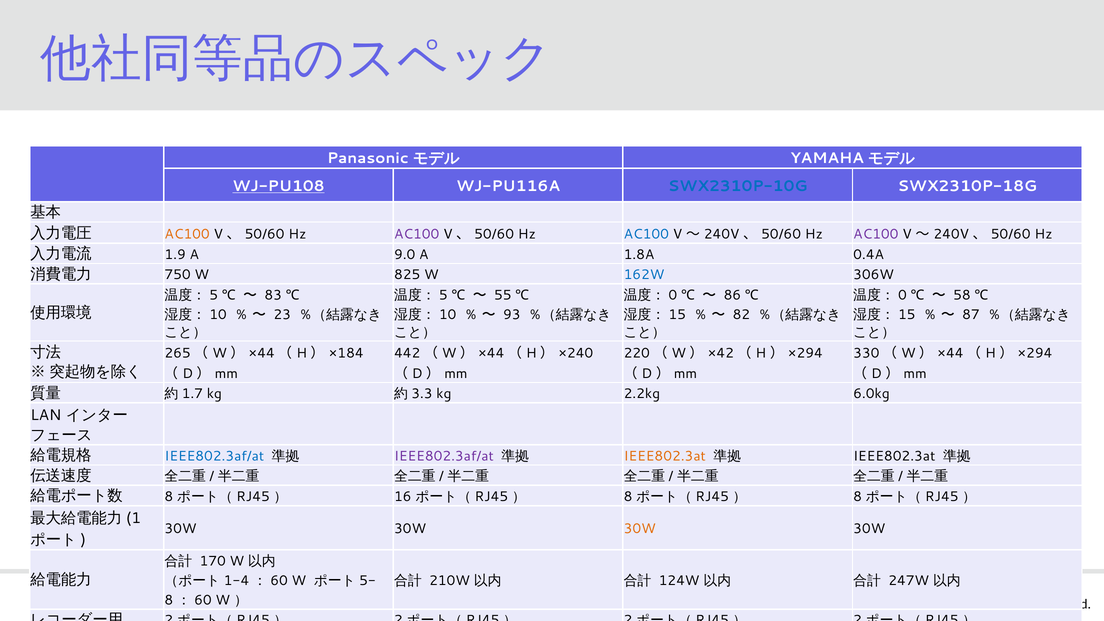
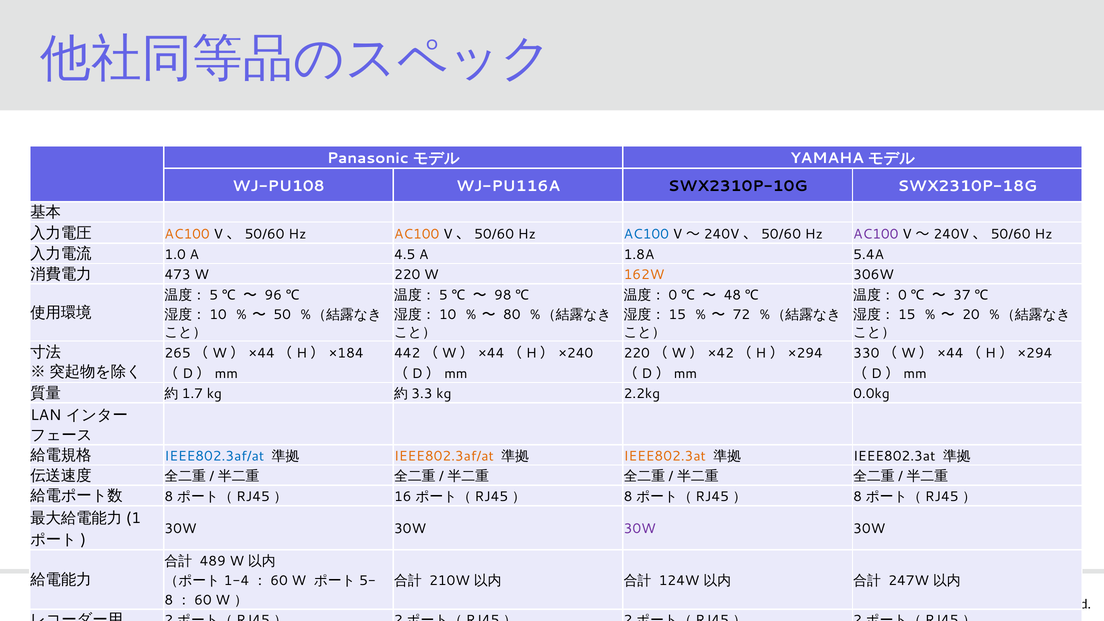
WJ-PU108 underline: present -> none
SWX2310P-10G colour: blue -> black
AC100 at (417, 234) colour: purple -> orange
1.9: 1.9 -> 1.0
9.0: 9.0 -> 4.5
0.4A: 0.4A -> 5.4A
750: 750 -> 473
W 825: 825 -> 220
162W colour: blue -> orange
83: 83 -> 96
55: 55 -> 98
86: 86 -> 48
58: 58 -> 37
23: 23 -> 50
93: 93 -> 80
82: 82 -> 72
87: 87 -> 20
6.0kg: 6.0kg -> 0.0kg
IEEE802.3af/at at (444, 456) colour: purple -> orange
30W at (640, 529) colour: orange -> purple
170: 170 -> 489
